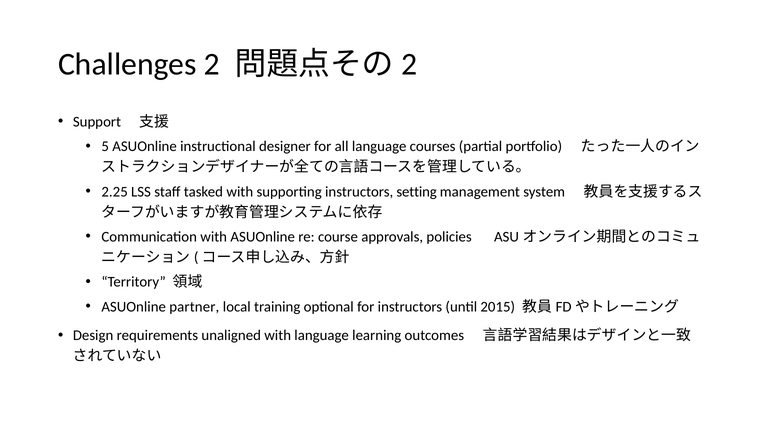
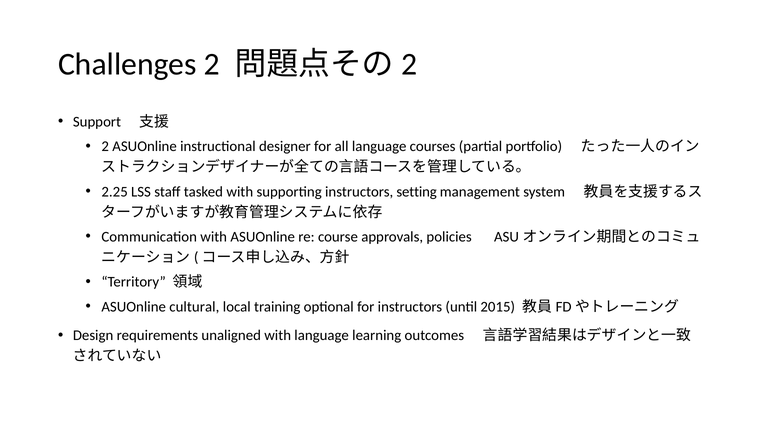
5 at (105, 146): 5 -> 2
partner: partner -> cultural
